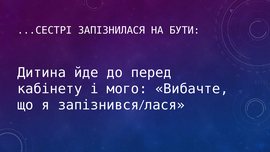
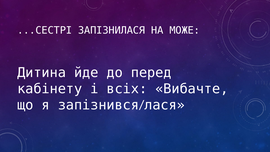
БУТИ: БУТИ -> МОЖЕ
мого: мого -> всіх
